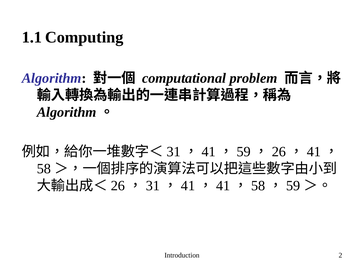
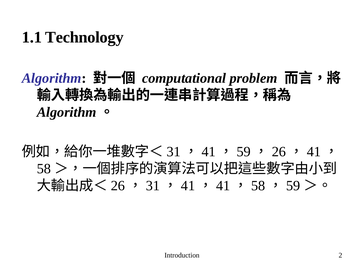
Computing: Computing -> Technology
